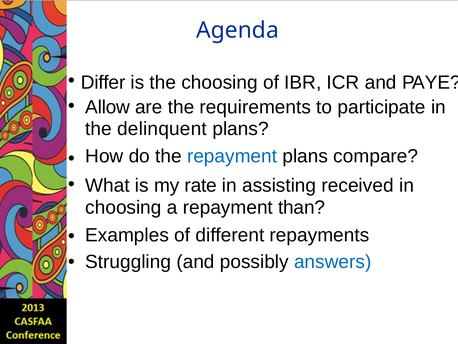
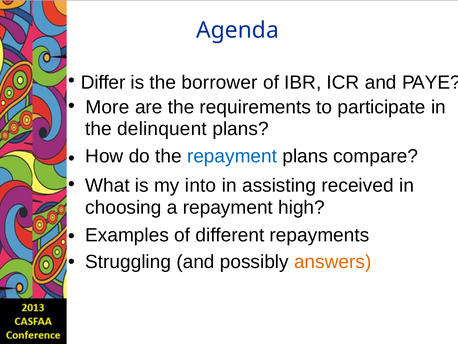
the choosing: choosing -> borrower
Allow: Allow -> More
rate: rate -> into
than: than -> high
answers colour: blue -> orange
